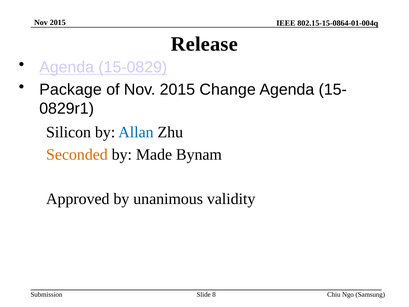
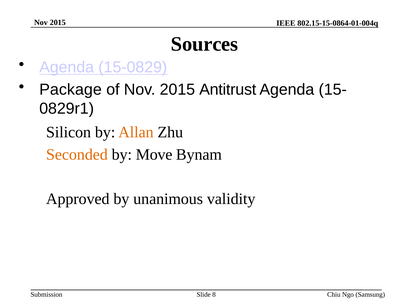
Release: Release -> Sources
Change: Change -> Antitrust
Allan colour: blue -> orange
Made: Made -> Move
